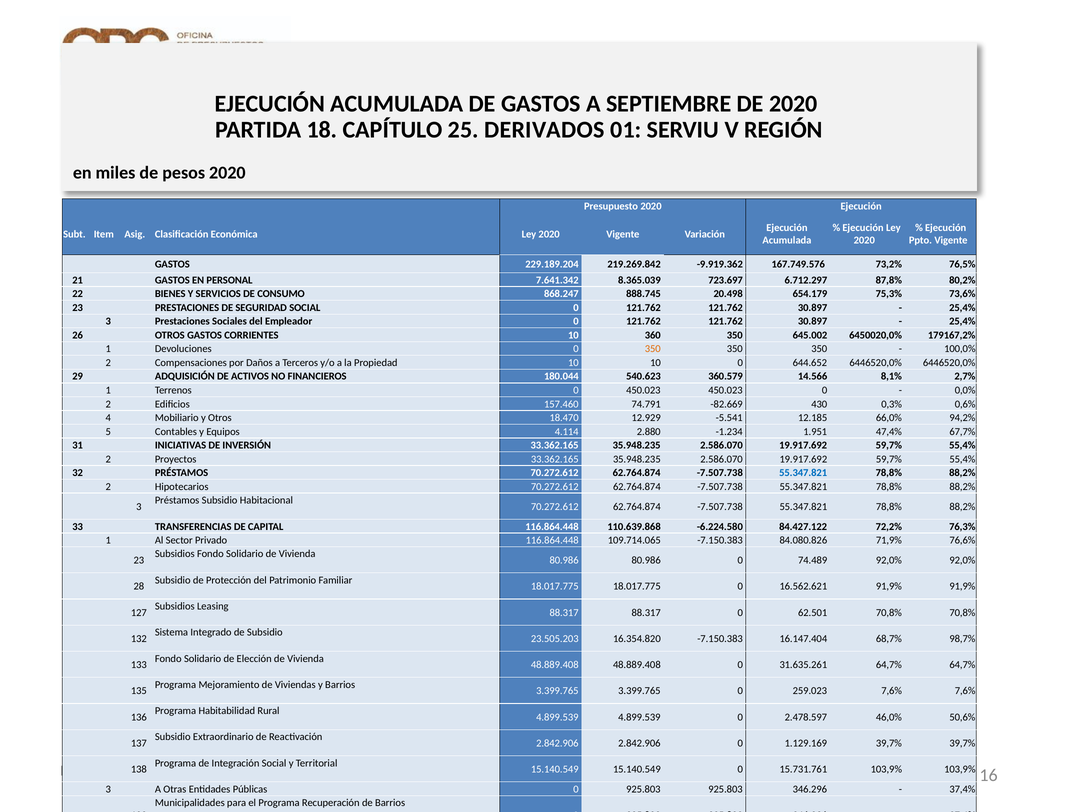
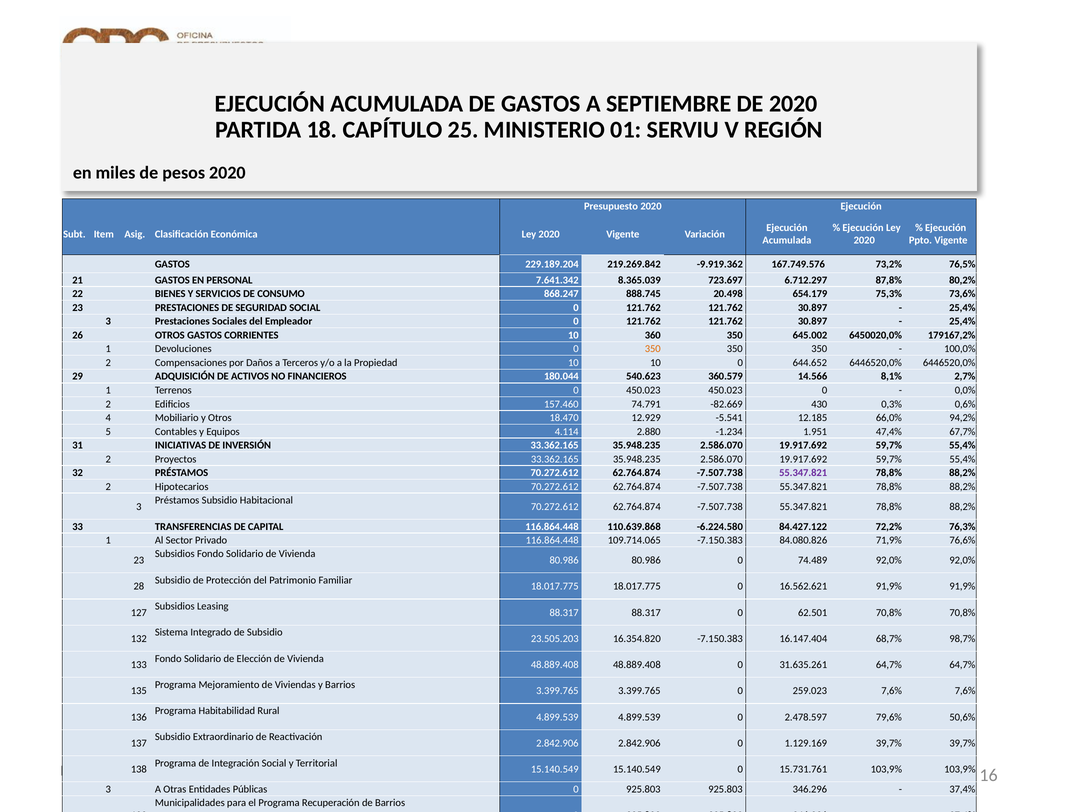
DERIVADOS: DERIVADOS -> MINISTERIO
55.347.821 at (803, 473) colour: blue -> purple
46,0%: 46,0% -> 79,6%
